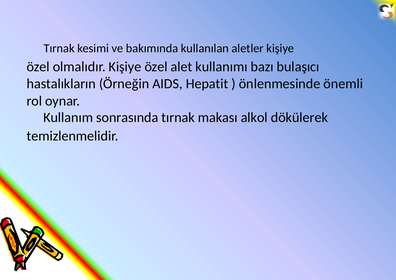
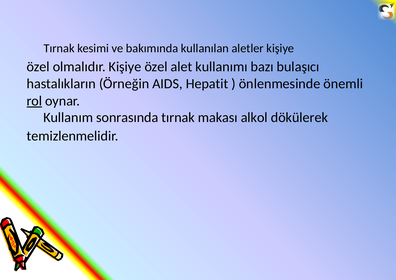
rol underline: none -> present
